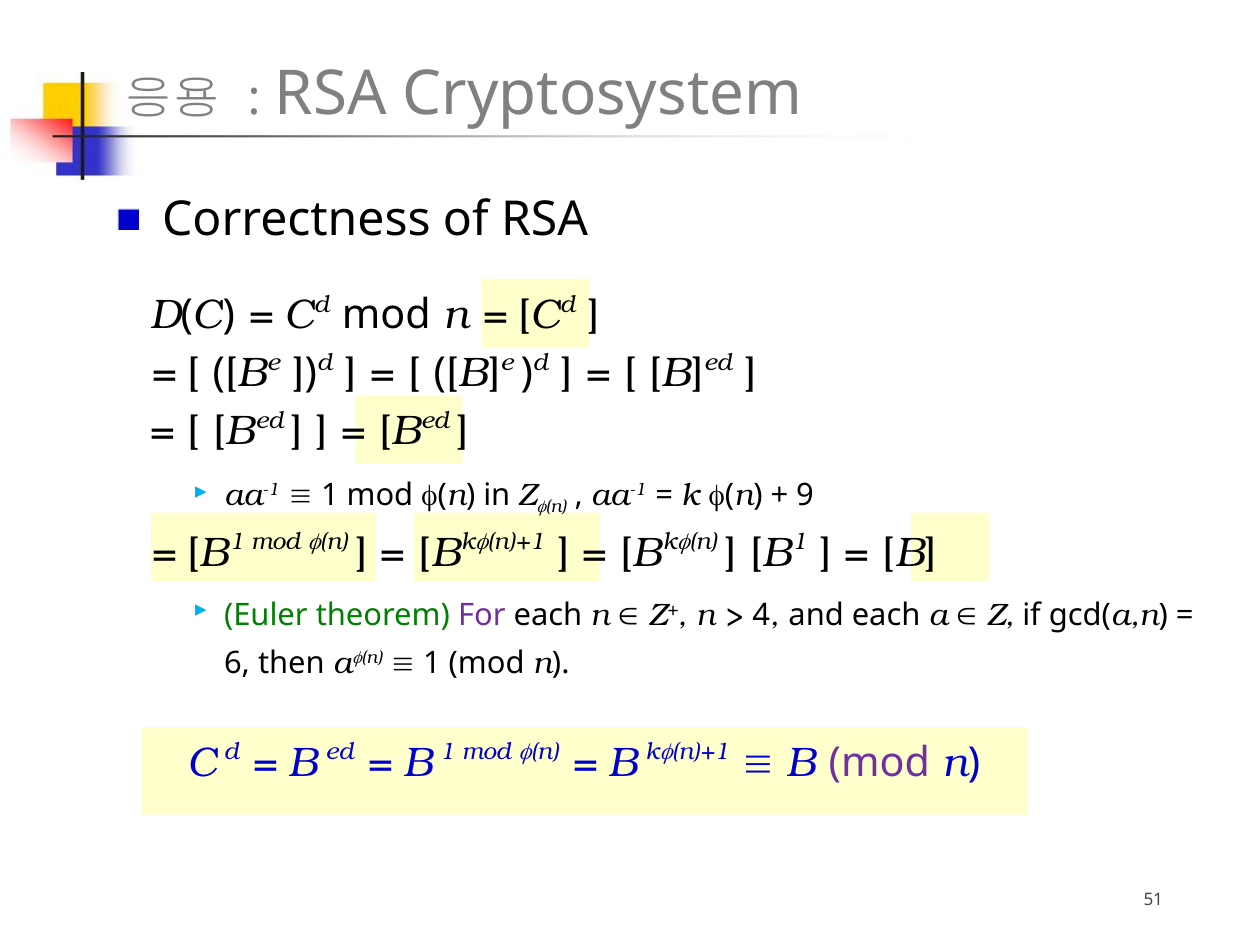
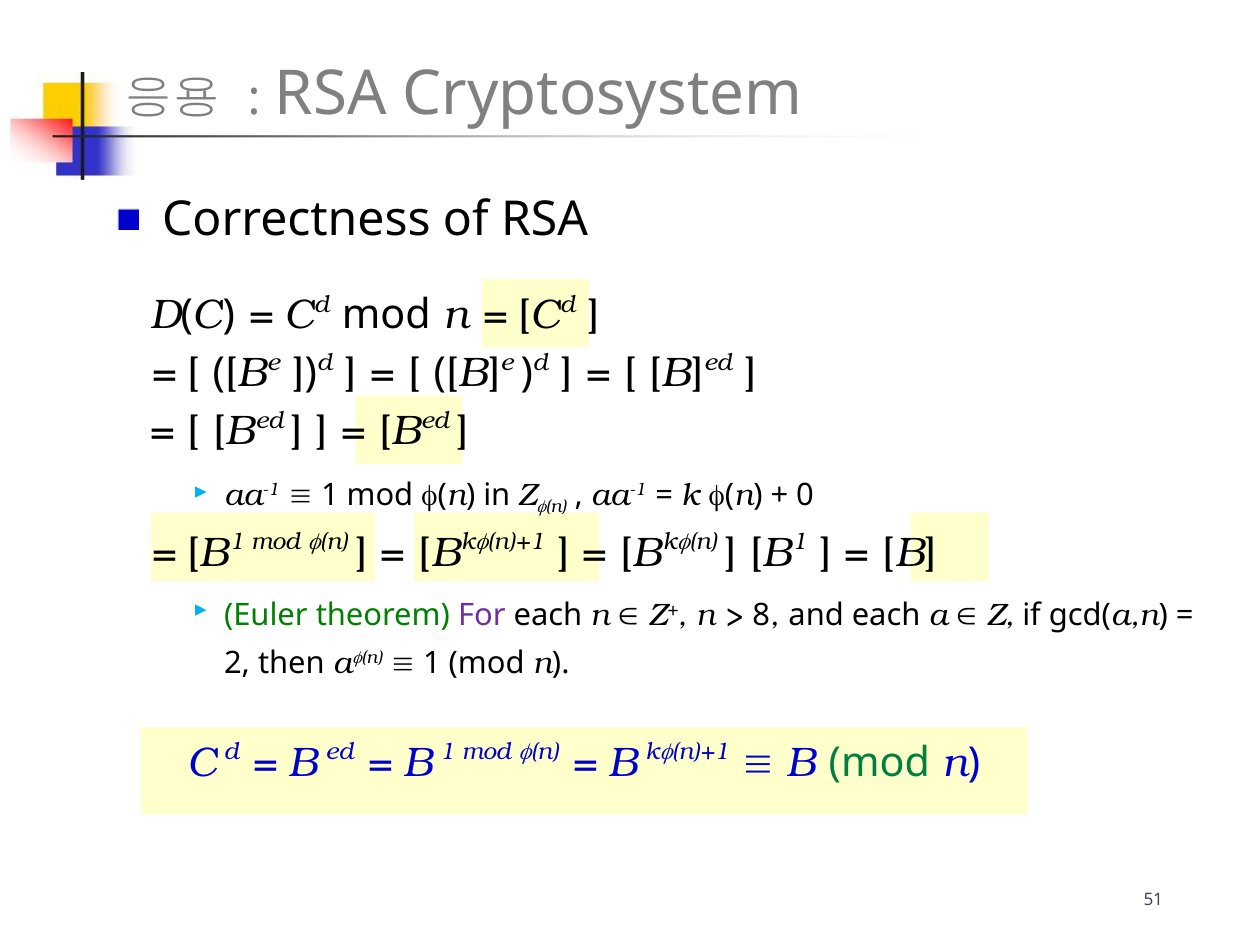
9: 9 -> 0
4: 4 -> 8
6: 6 -> 2
mod at (879, 762) colour: purple -> green
